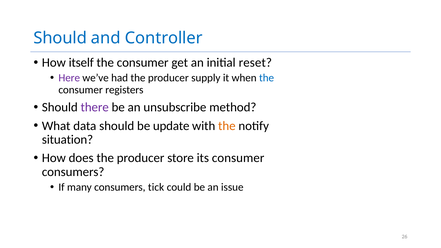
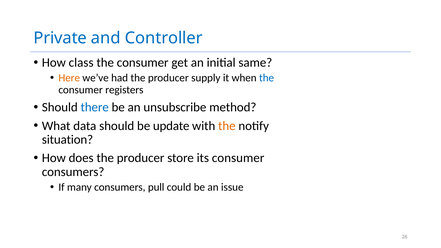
Should at (60, 38): Should -> Private
itself: itself -> class
reset: reset -> same
Here colour: purple -> orange
there colour: purple -> blue
tick: tick -> pull
